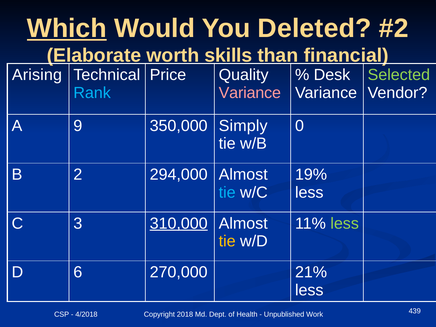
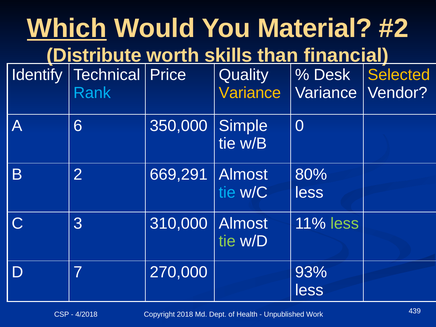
Deleted: Deleted -> Material
Elaborate: Elaborate -> Distribute
Arising: Arising -> Identify
Selected colour: light green -> yellow
Variance at (250, 93) colour: pink -> yellow
9: 9 -> 6
Simply: Simply -> Simple
294,000: 294,000 -> 669,291
19%: 19% -> 80%
310,000 underline: present -> none
tie at (227, 241) colour: yellow -> light green
6: 6 -> 7
21%: 21% -> 93%
